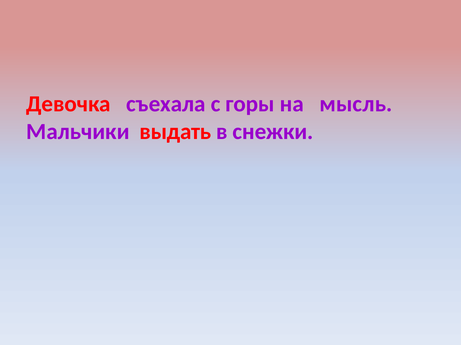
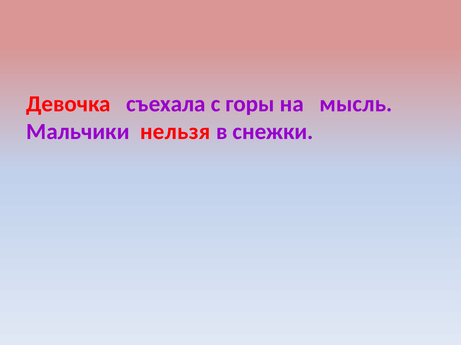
выдать: выдать -> нельзя
